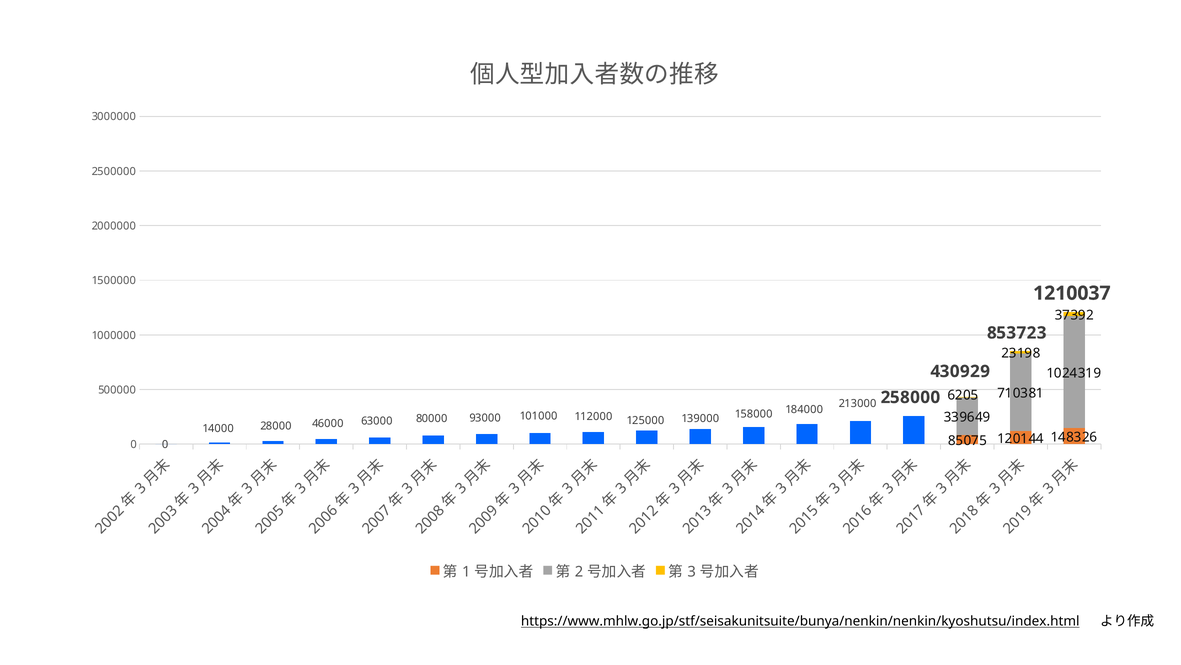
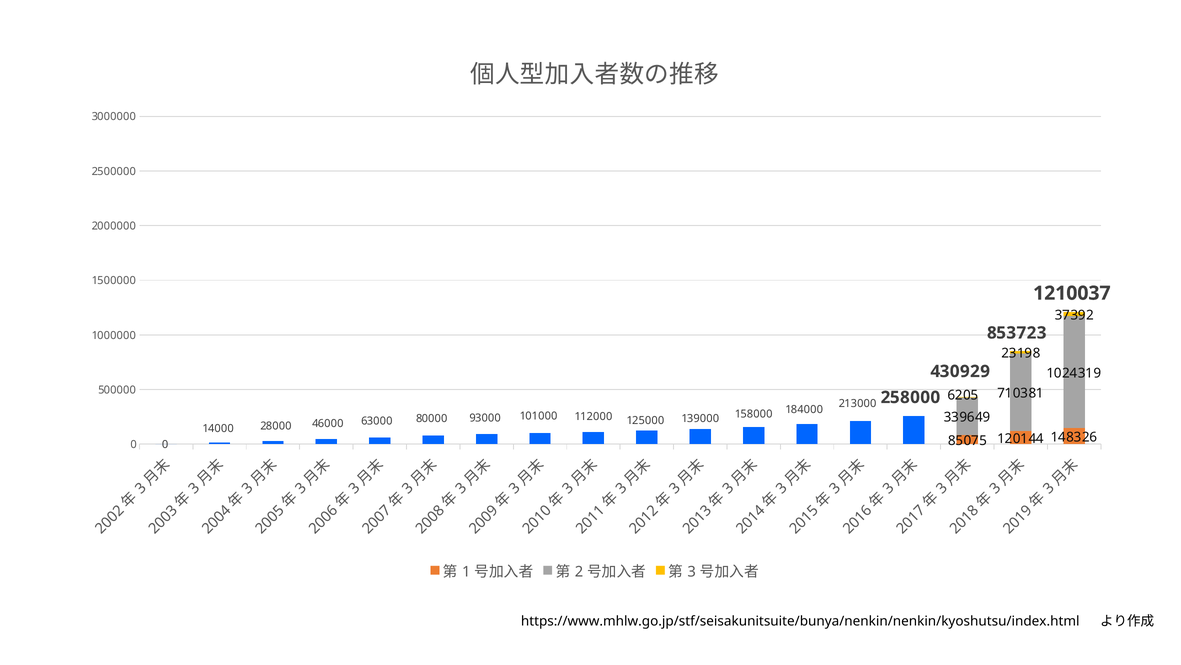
https://www.mhlw.go.jp/stf/seisakunitsuite/bunya/nenkin/nenkin/kyoshutsu/index.html underline: present -> none
